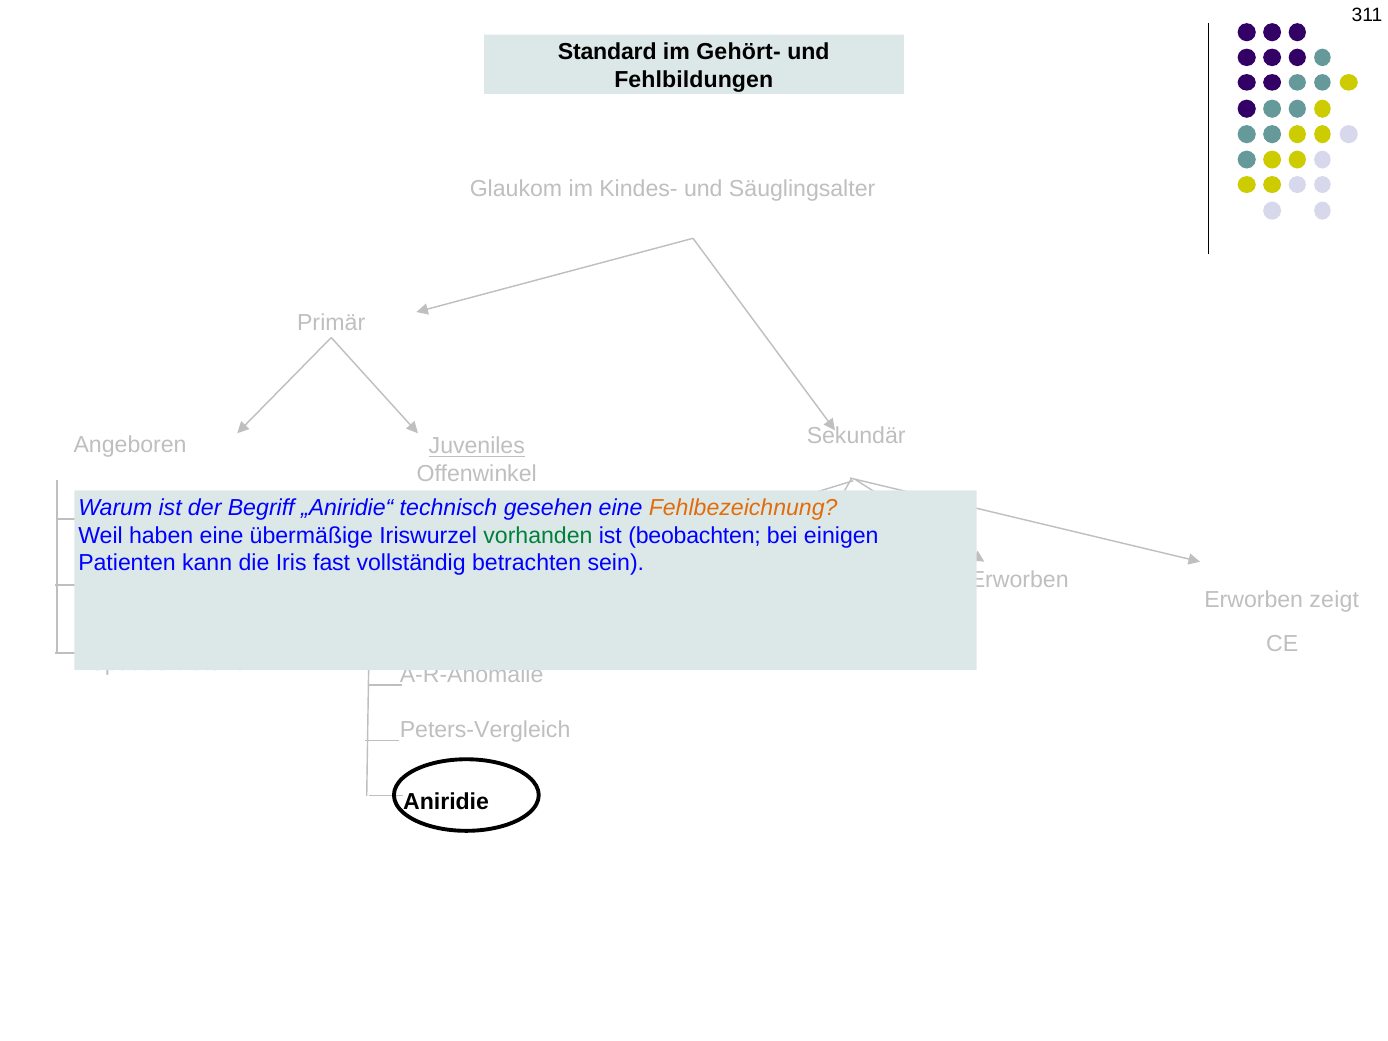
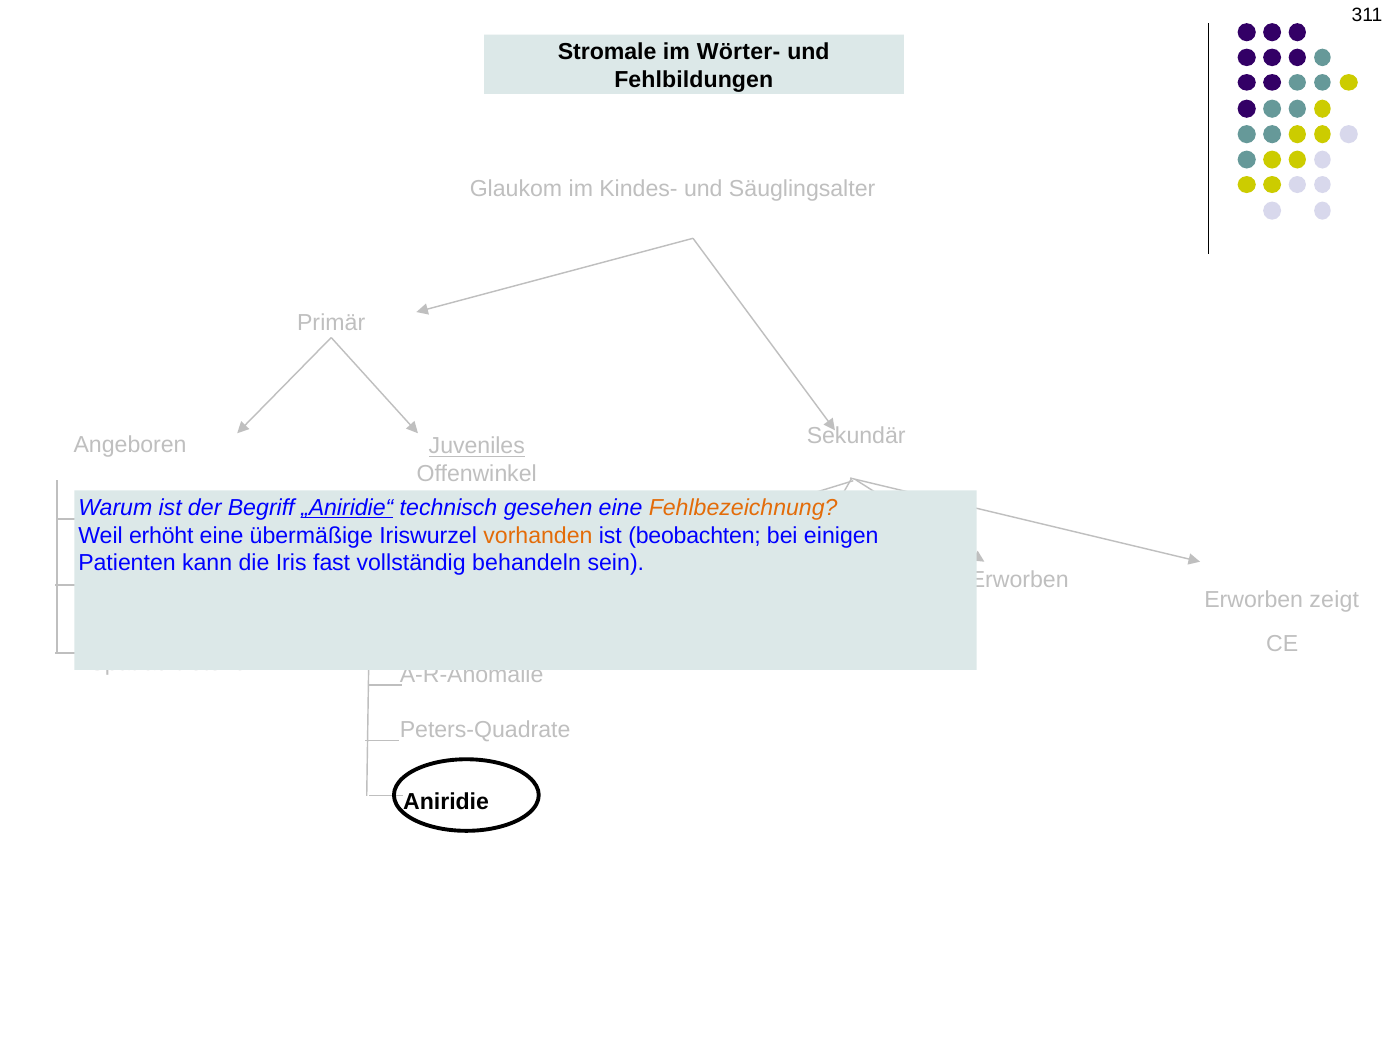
Standard: Standard -> Stromale
Gehört-: Gehört- -> Wörter-
„Aniridie“ underline: none -> present
haben: haben -> erhöht
vorhanden colour: green -> orange
betrachten: betrachten -> behandeln
Peters-Vergleich: Peters-Vergleich -> Peters-Quadrate
